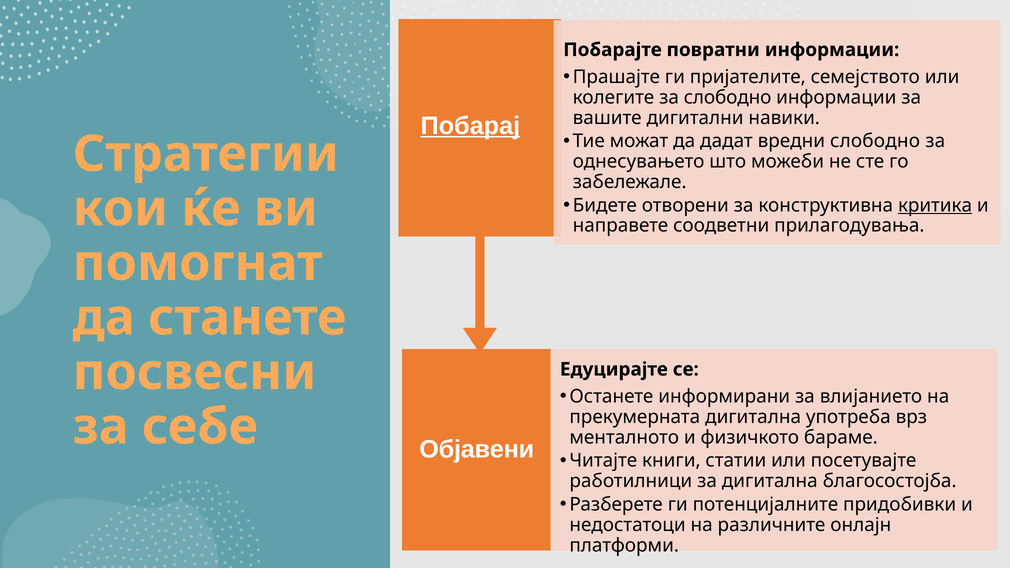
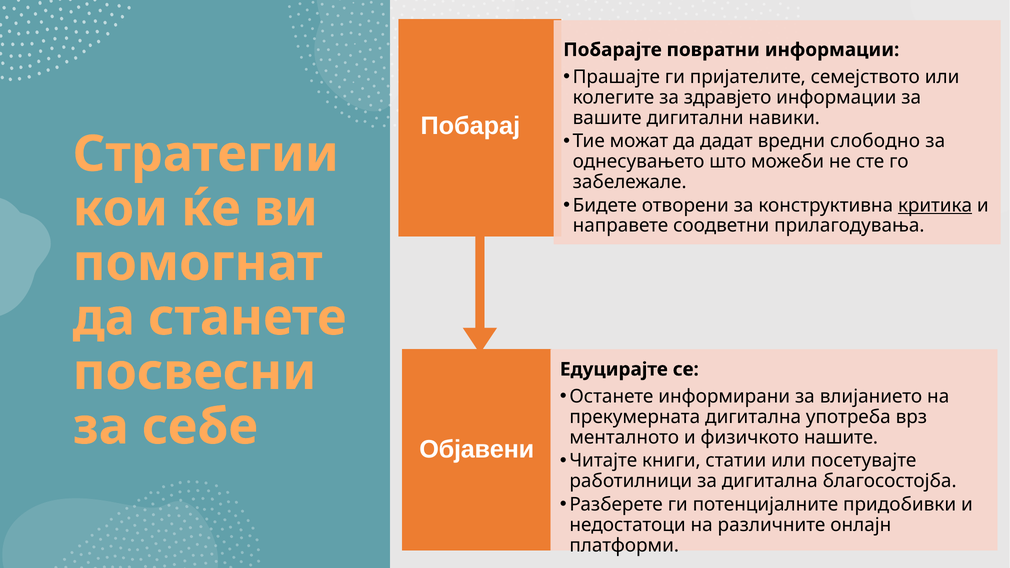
за слободно: слободно -> здравјето
Побарај underline: present -> none
бараме: бараме -> нашите
